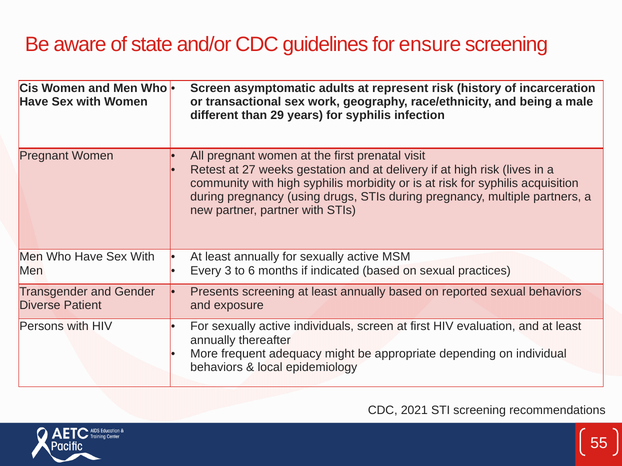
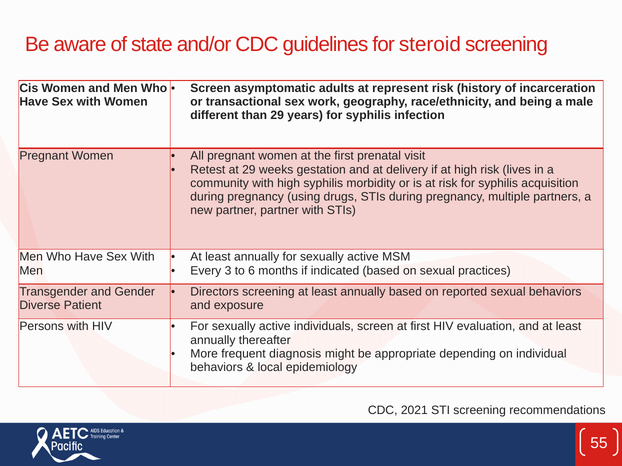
ensure: ensure -> steroid
at 27: 27 -> 29
Presents: Presents -> Directors
adequacy: adequacy -> diagnosis
